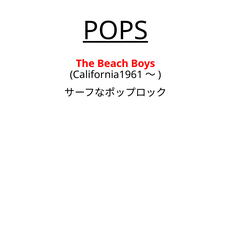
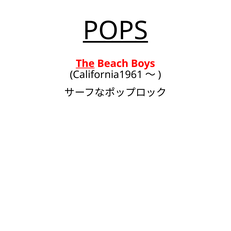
The underline: none -> present
